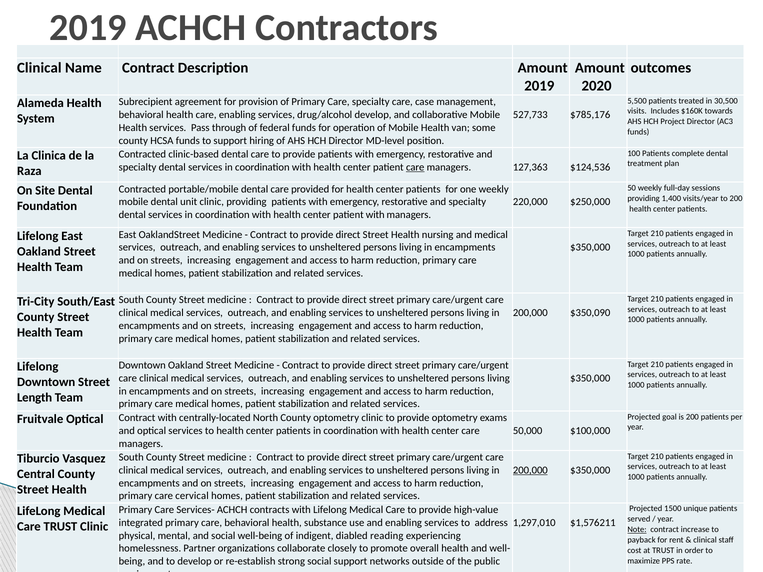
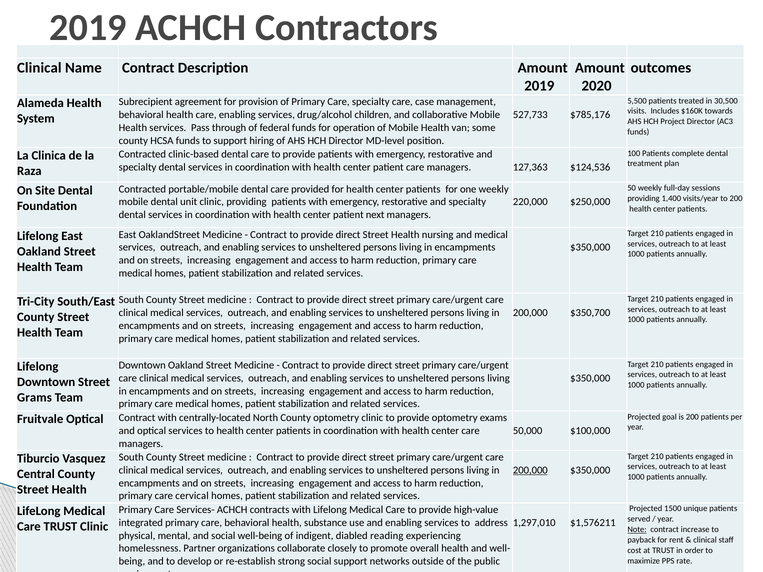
drug/alcohol develop: develop -> children
care at (415, 167) underline: present -> none
patient with: with -> next
$350,090: $350,090 -> $350,700
Length: Length -> Grams
